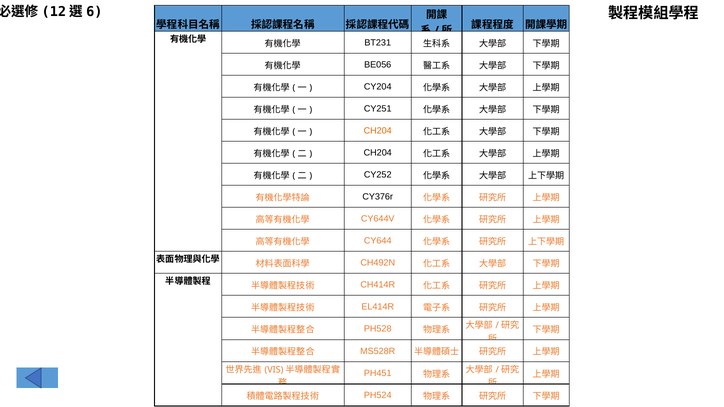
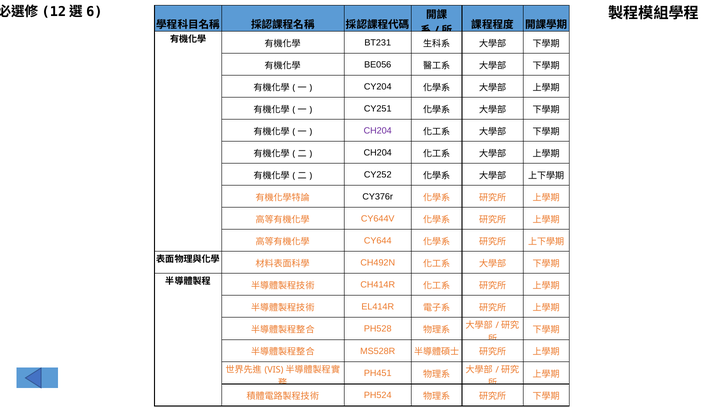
CH204 at (378, 131) colour: orange -> purple
